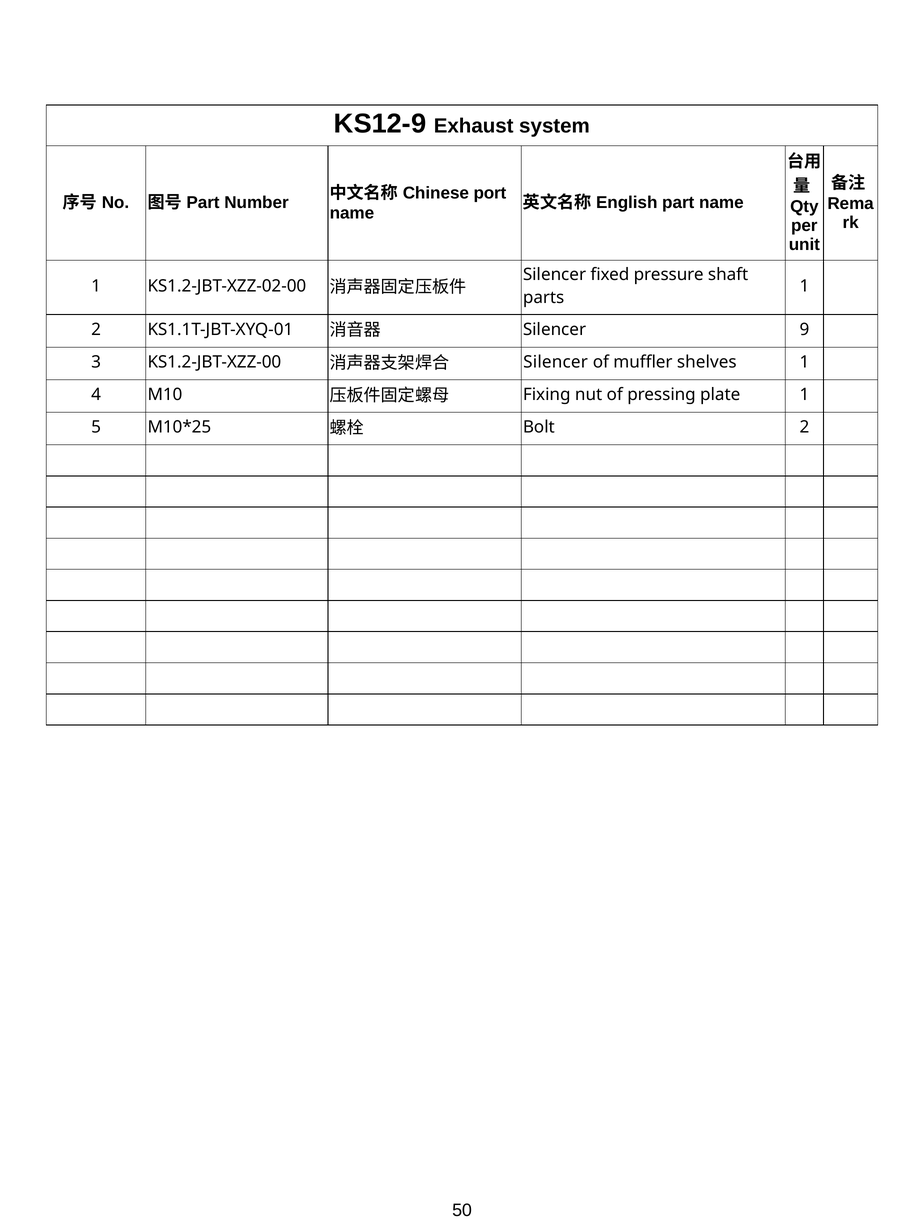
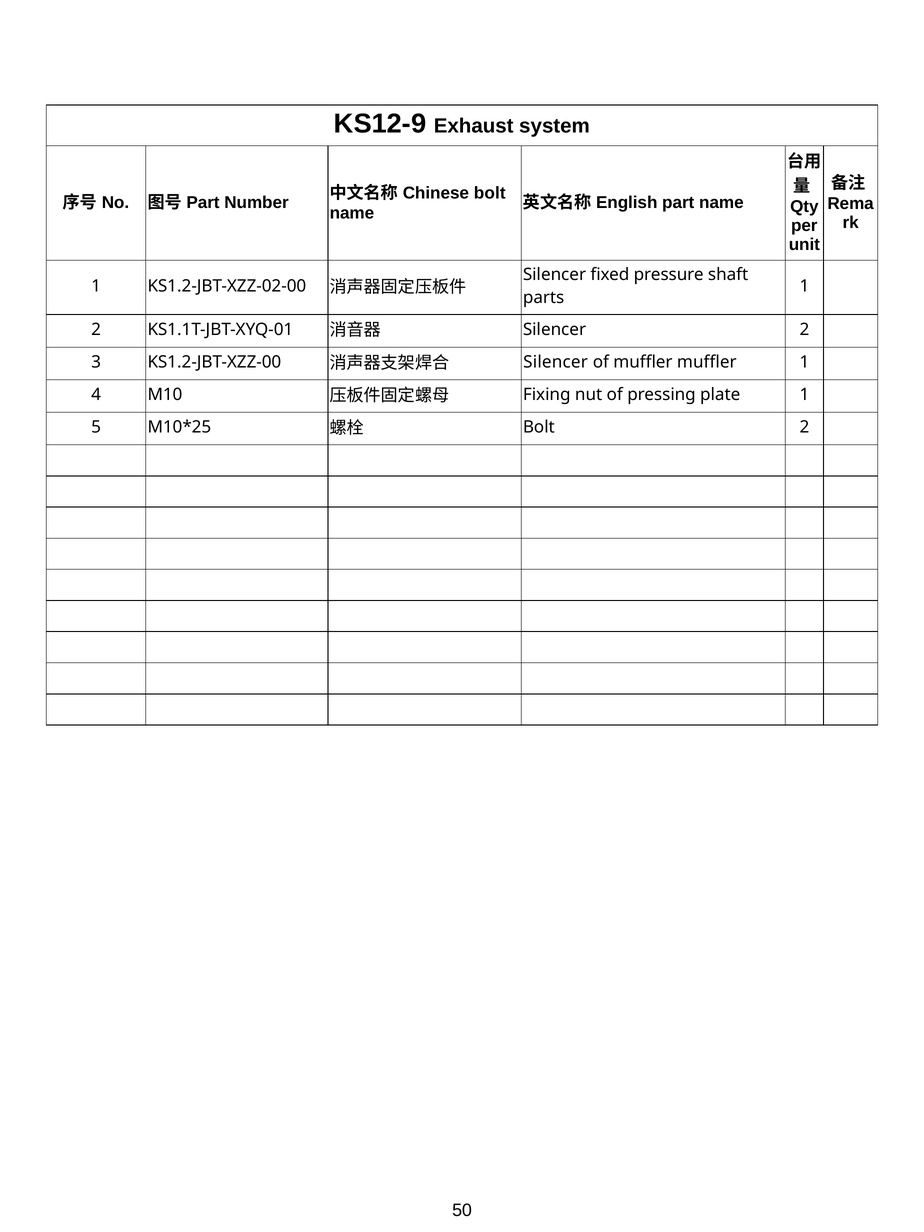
port at (490, 193): port -> bolt
Silencer 9: 9 -> 2
muffler shelves: shelves -> muffler
